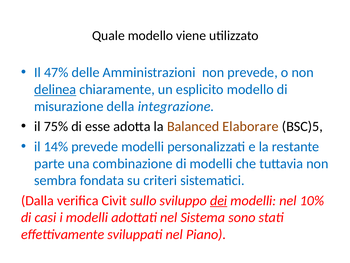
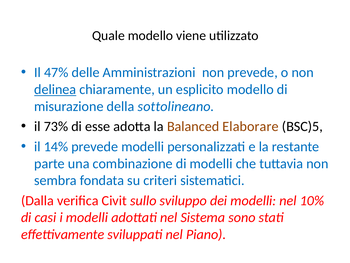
integrazione: integrazione -> sottolineano
75%: 75% -> 73%
dei underline: present -> none
